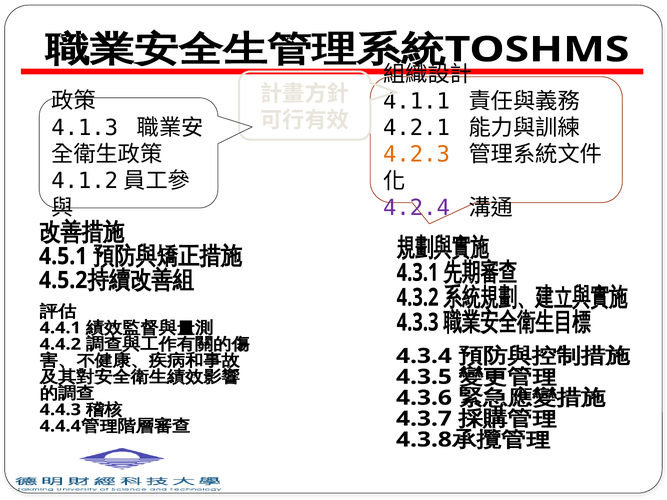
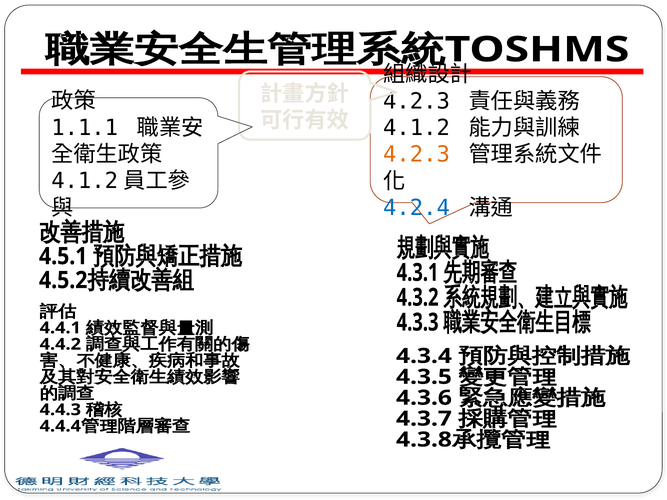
4.1.1 at (416, 101): 4.1.1 -> 4.2.3
4.1.3: 4.1.3 -> 1.1.1
4.2.1: 4.2.1 -> 4.1.2
4.2.4 colour: purple -> blue
